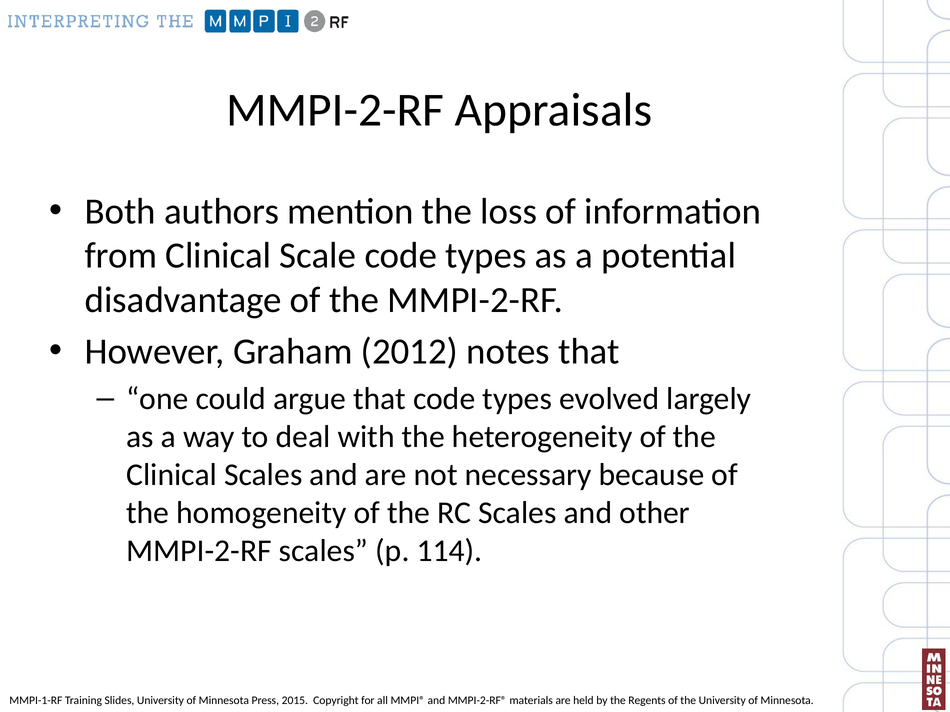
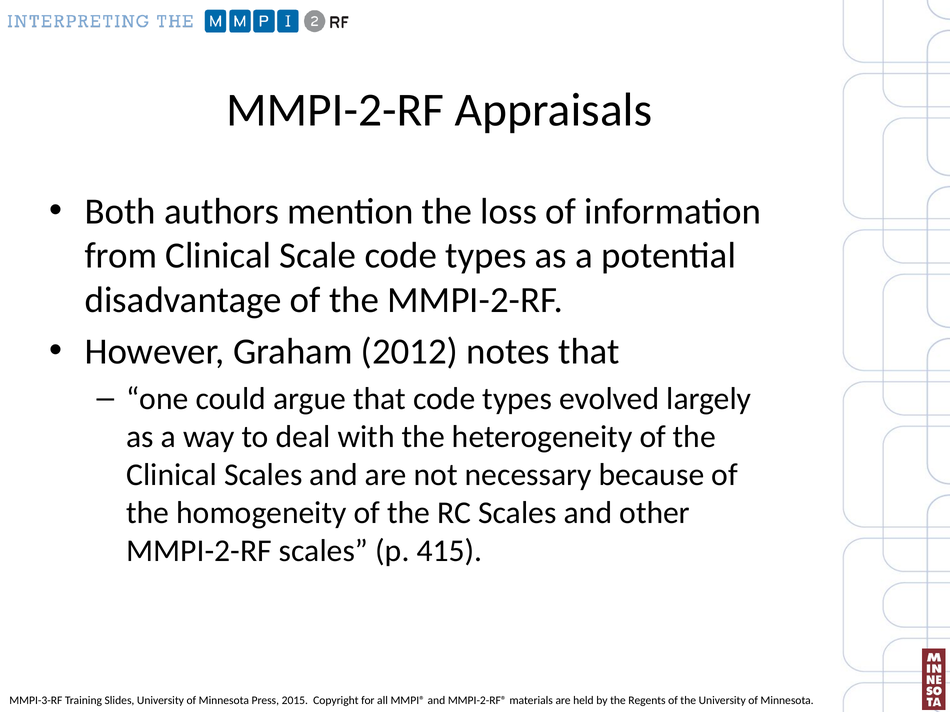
114: 114 -> 415
MMPI-1-RF: MMPI-1-RF -> MMPI-3-RF
